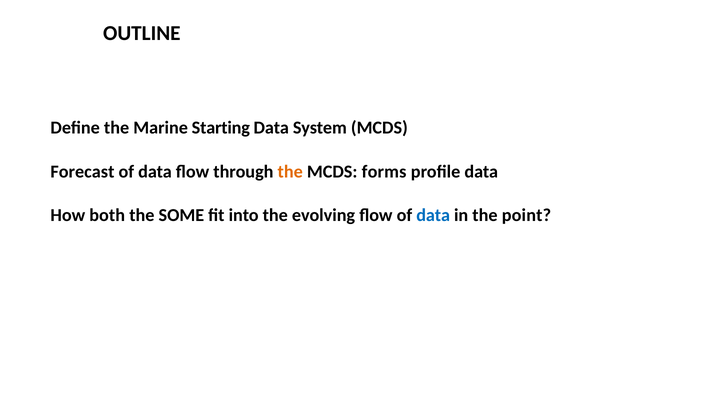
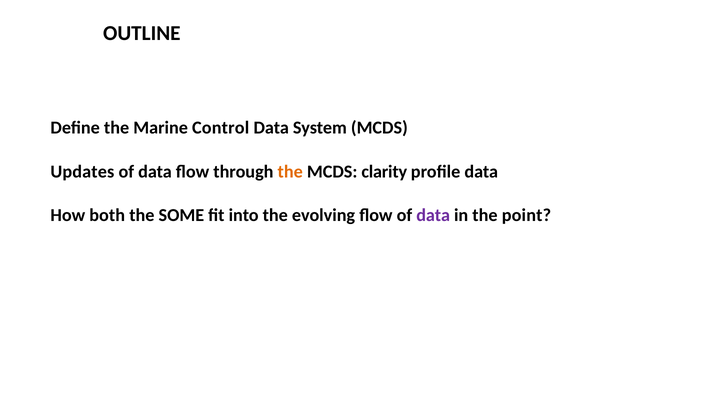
Starting: Starting -> Control
Forecast: Forecast -> Updates
forms: forms -> clarity
data at (433, 215) colour: blue -> purple
